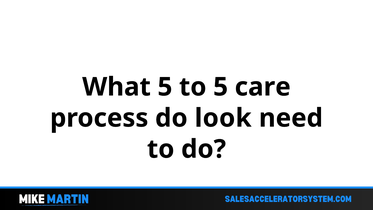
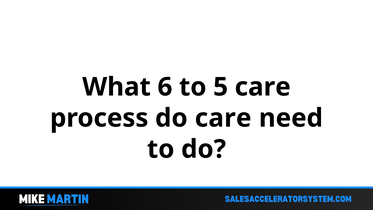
What 5: 5 -> 6
do look: look -> care
